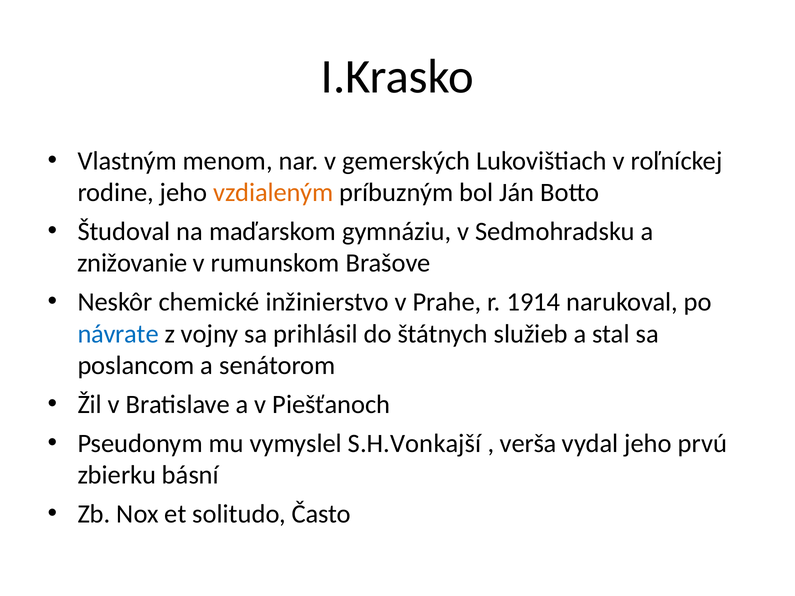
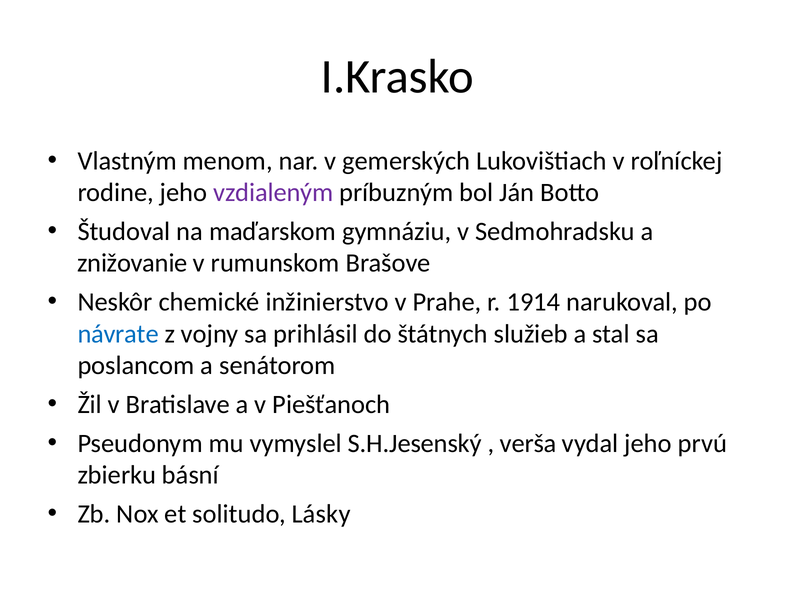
vzdialeným colour: orange -> purple
S.H.Vonkajší: S.H.Vonkajší -> S.H.Jesenský
Často: Často -> Lásky
